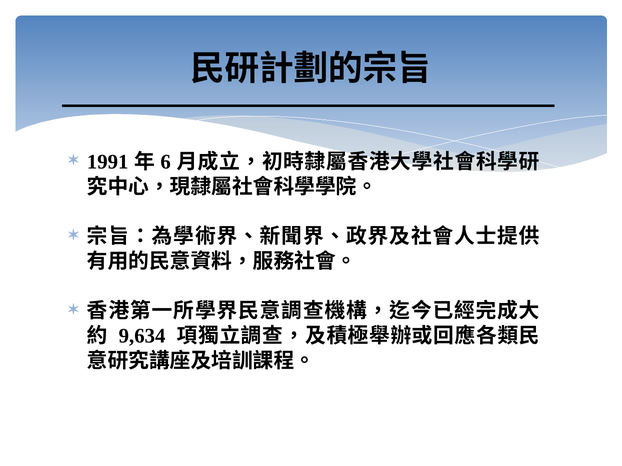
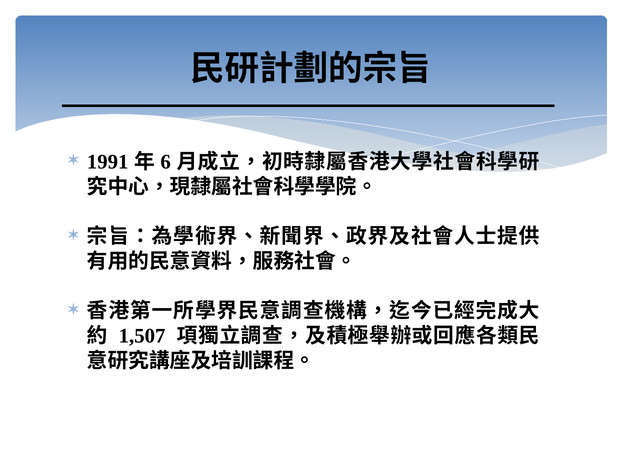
9,634: 9,634 -> 1,507
